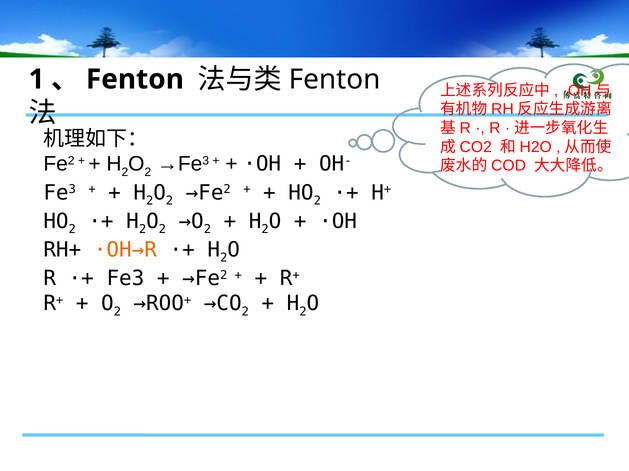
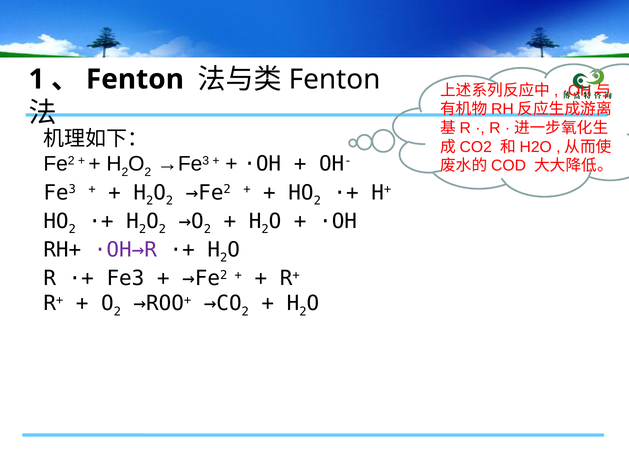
·OH→R colour: orange -> purple
